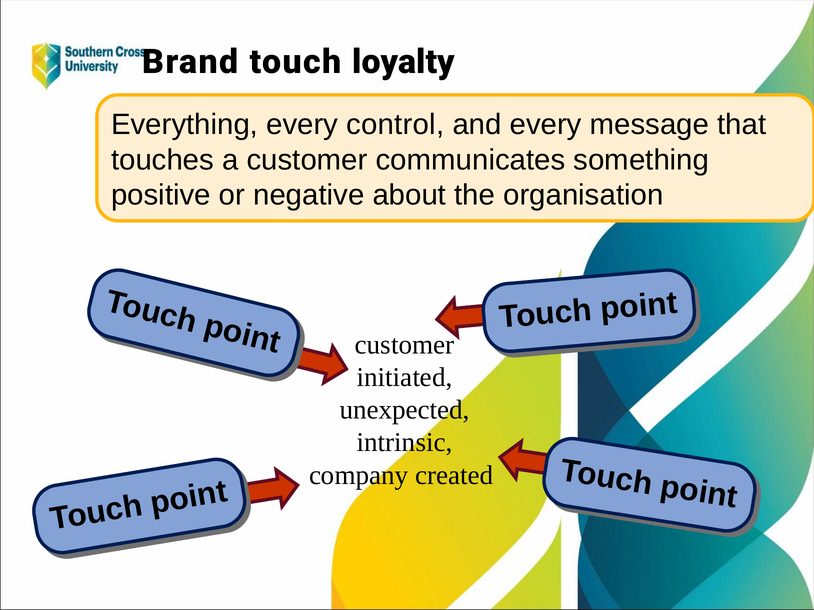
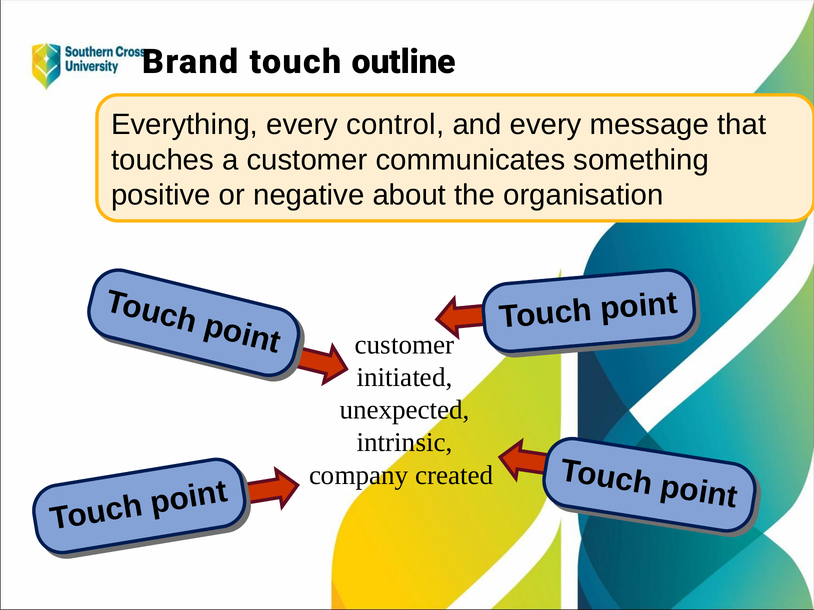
loyalty: loyalty -> outline
